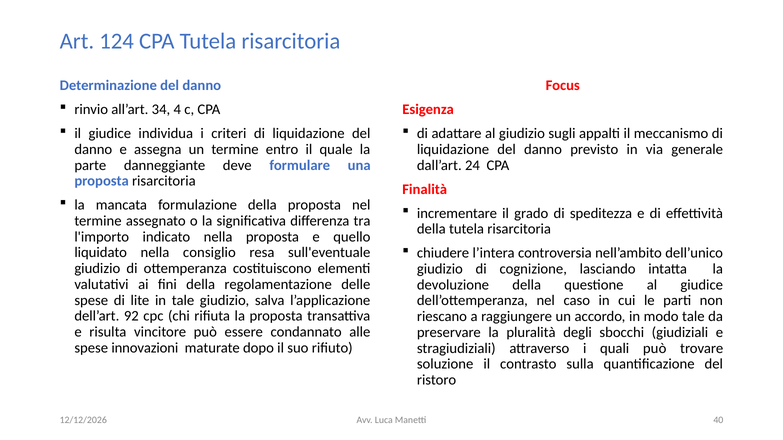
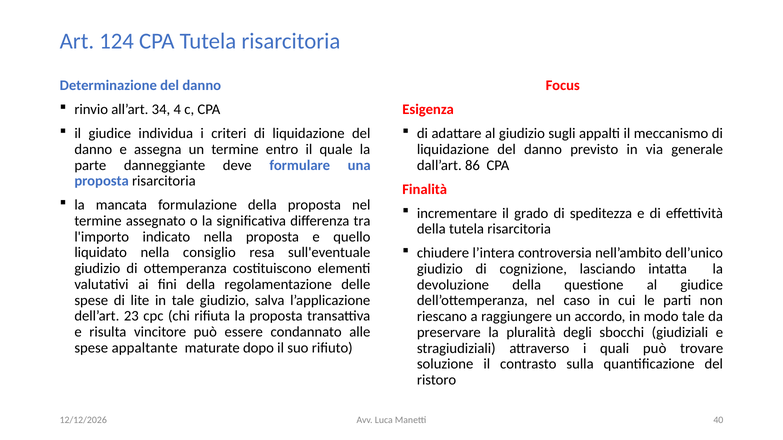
24: 24 -> 86
92: 92 -> 23
innovazioni: innovazioni -> appaltante
